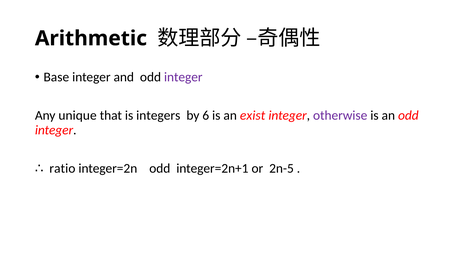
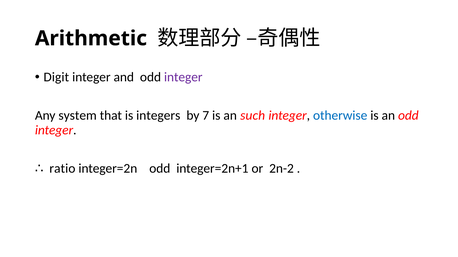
Base: Base -> Digit
unique: unique -> system
6: 6 -> 7
exist: exist -> such
otherwise colour: purple -> blue
2n-5: 2n-5 -> 2n-2
